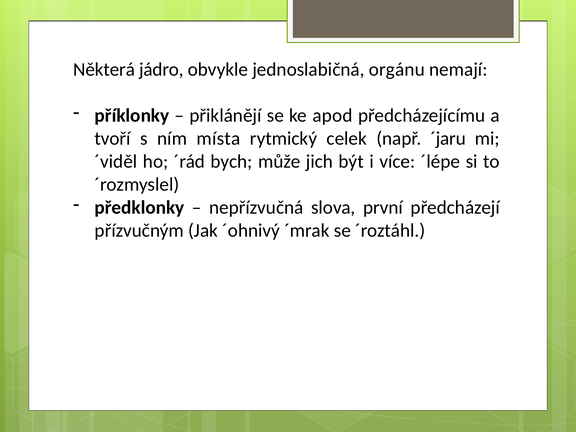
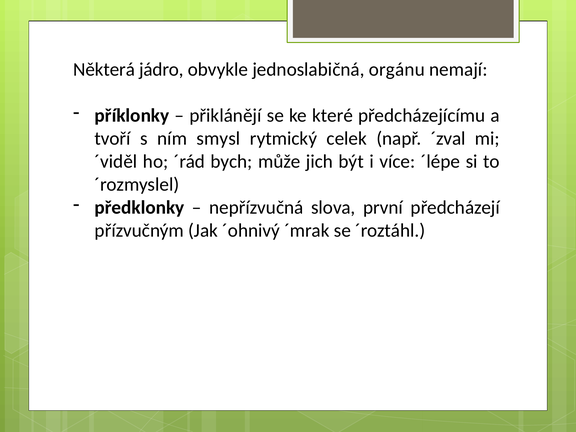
apod: apod -> které
místa: místa -> smysl
´jaru: ´jaru -> ´zval
